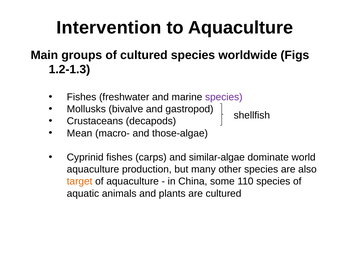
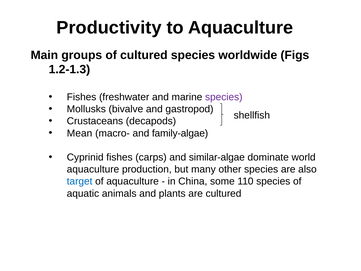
Intervention: Intervention -> Productivity
those-algae: those-algae -> family-algae
target colour: orange -> blue
